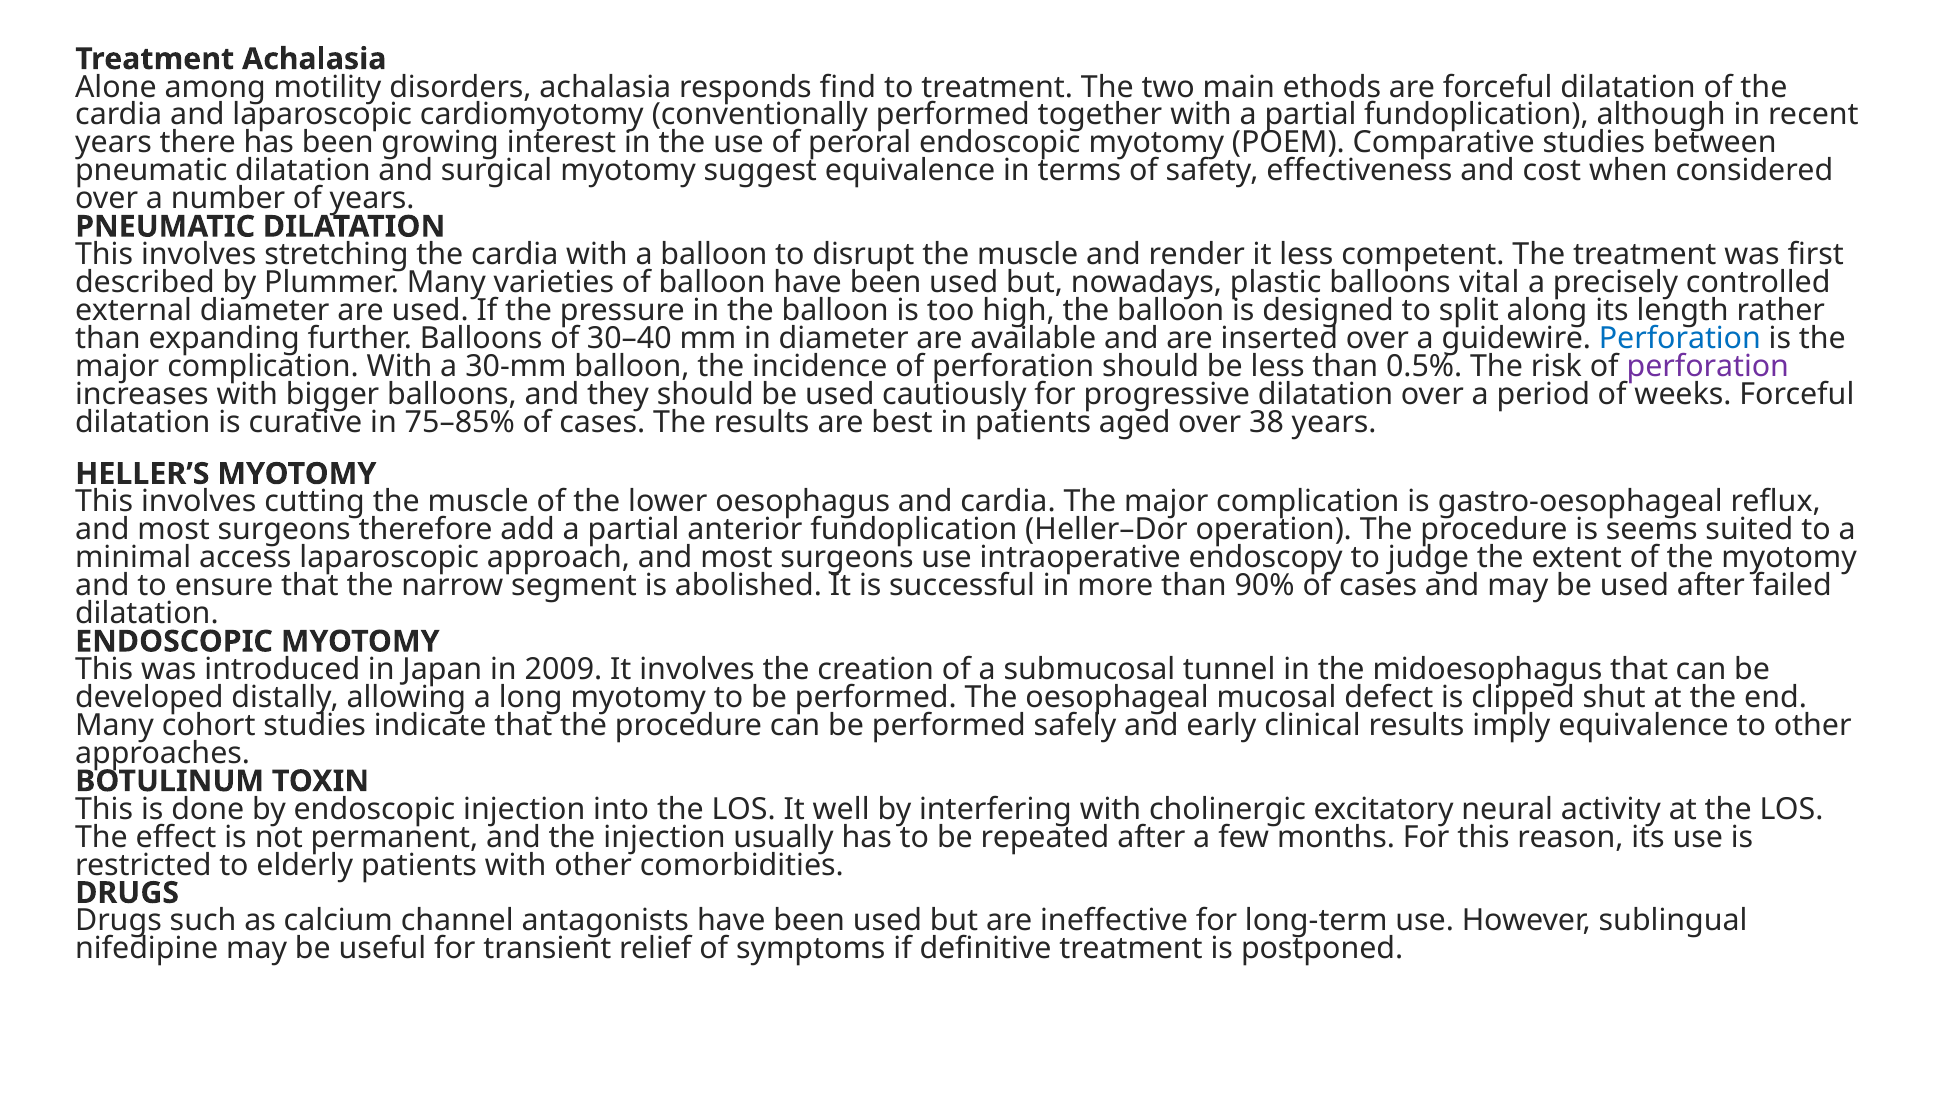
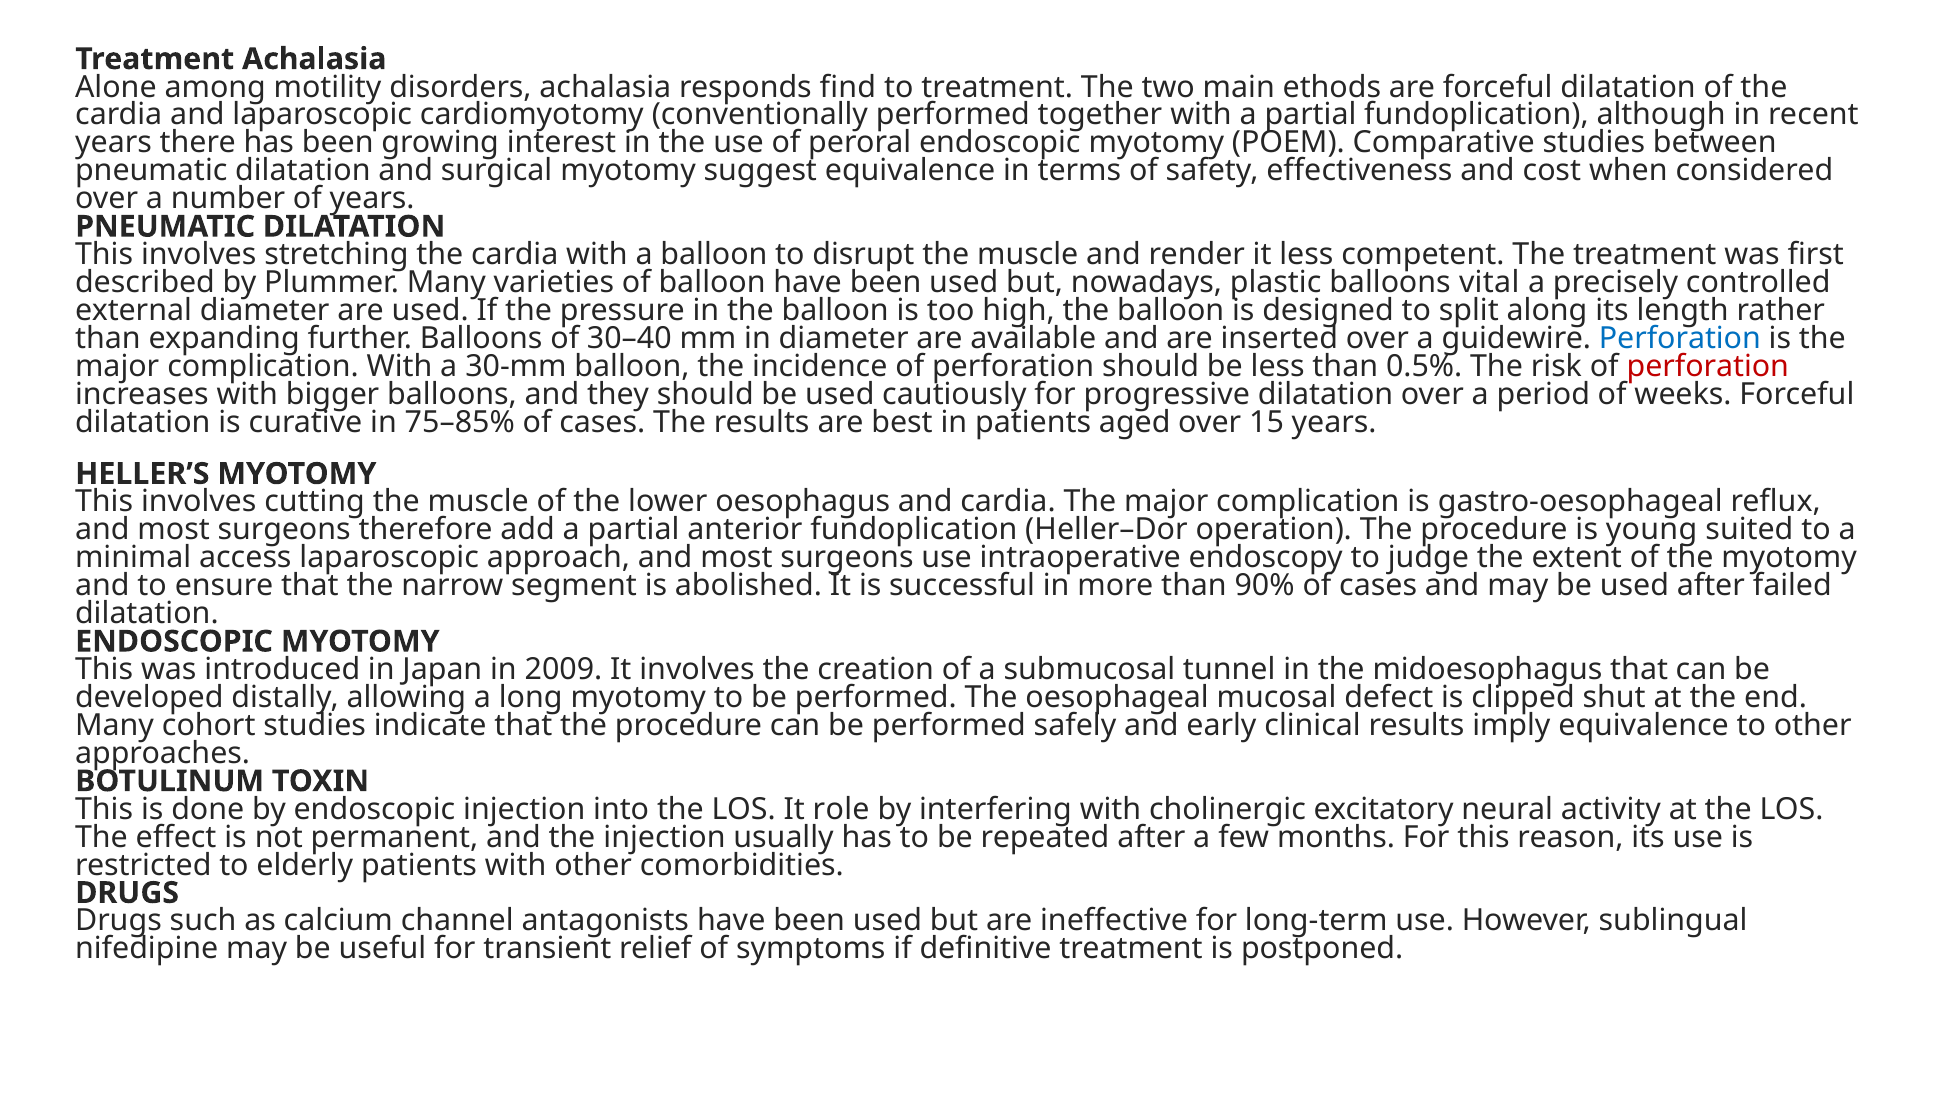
perforation at (1708, 366) colour: purple -> red
38: 38 -> 15
seems: seems -> young
well: well -> role
